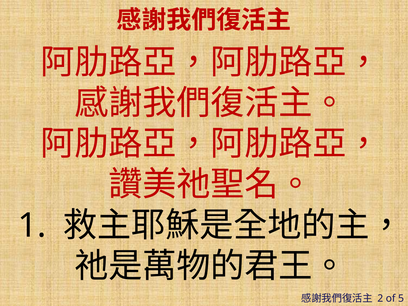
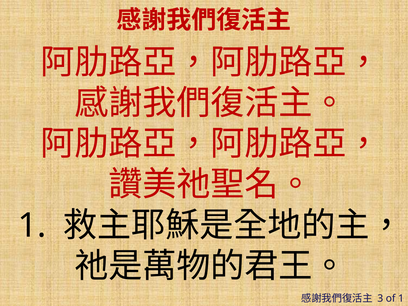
2: 2 -> 3
of 5: 5 -> 1
